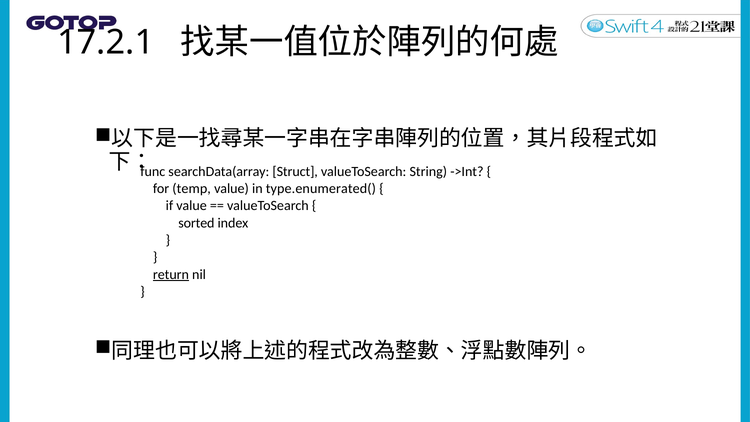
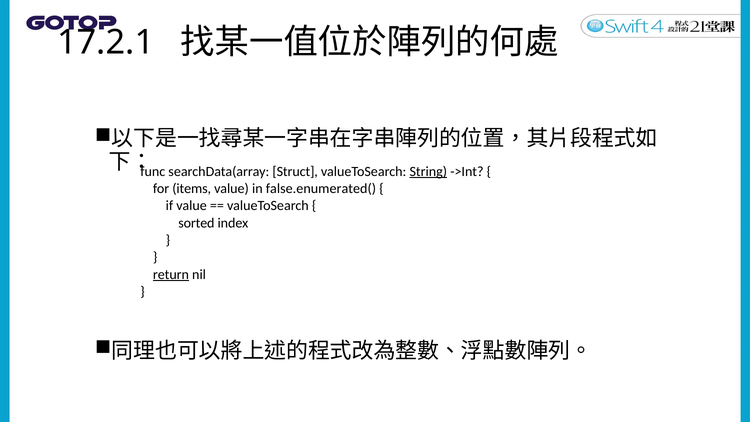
String underline: none -> present
temp: temp -> items
type.enumerated(: type.enumerated( -> false.enumerated(
